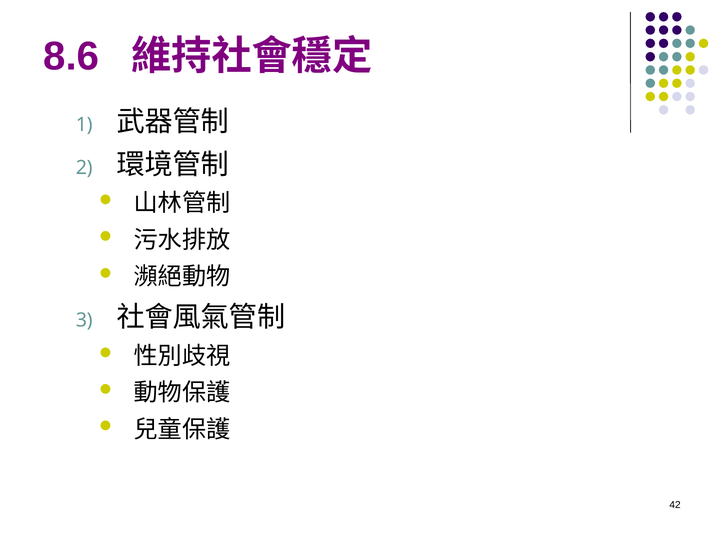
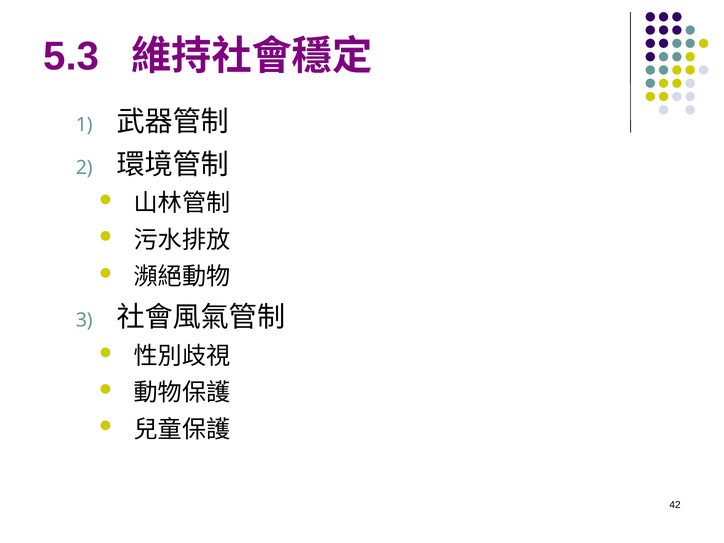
8.6: 8.6 -> 5.3
